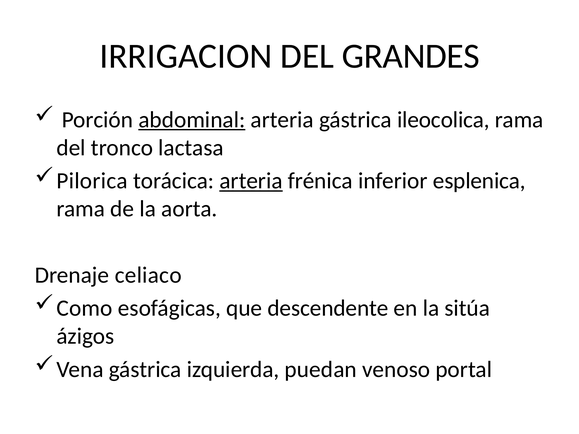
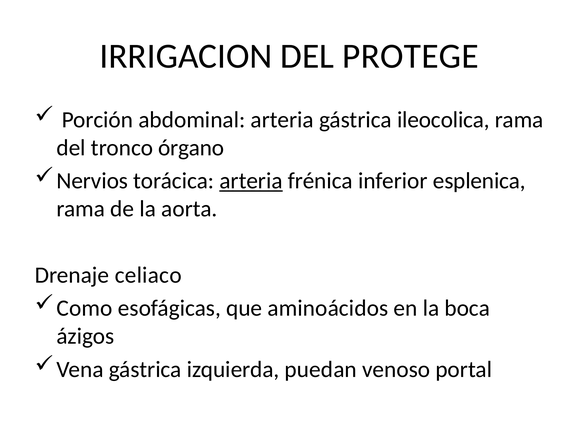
GRANDES: GRANDES -> PROTEGE
abdominal underline: present -> none
lactasa: lactasa -> órgano
Pilorica: Pilorica -> Nervios
descendente: descendente -> aminoácidos
sitúa: sitúa -> boca
